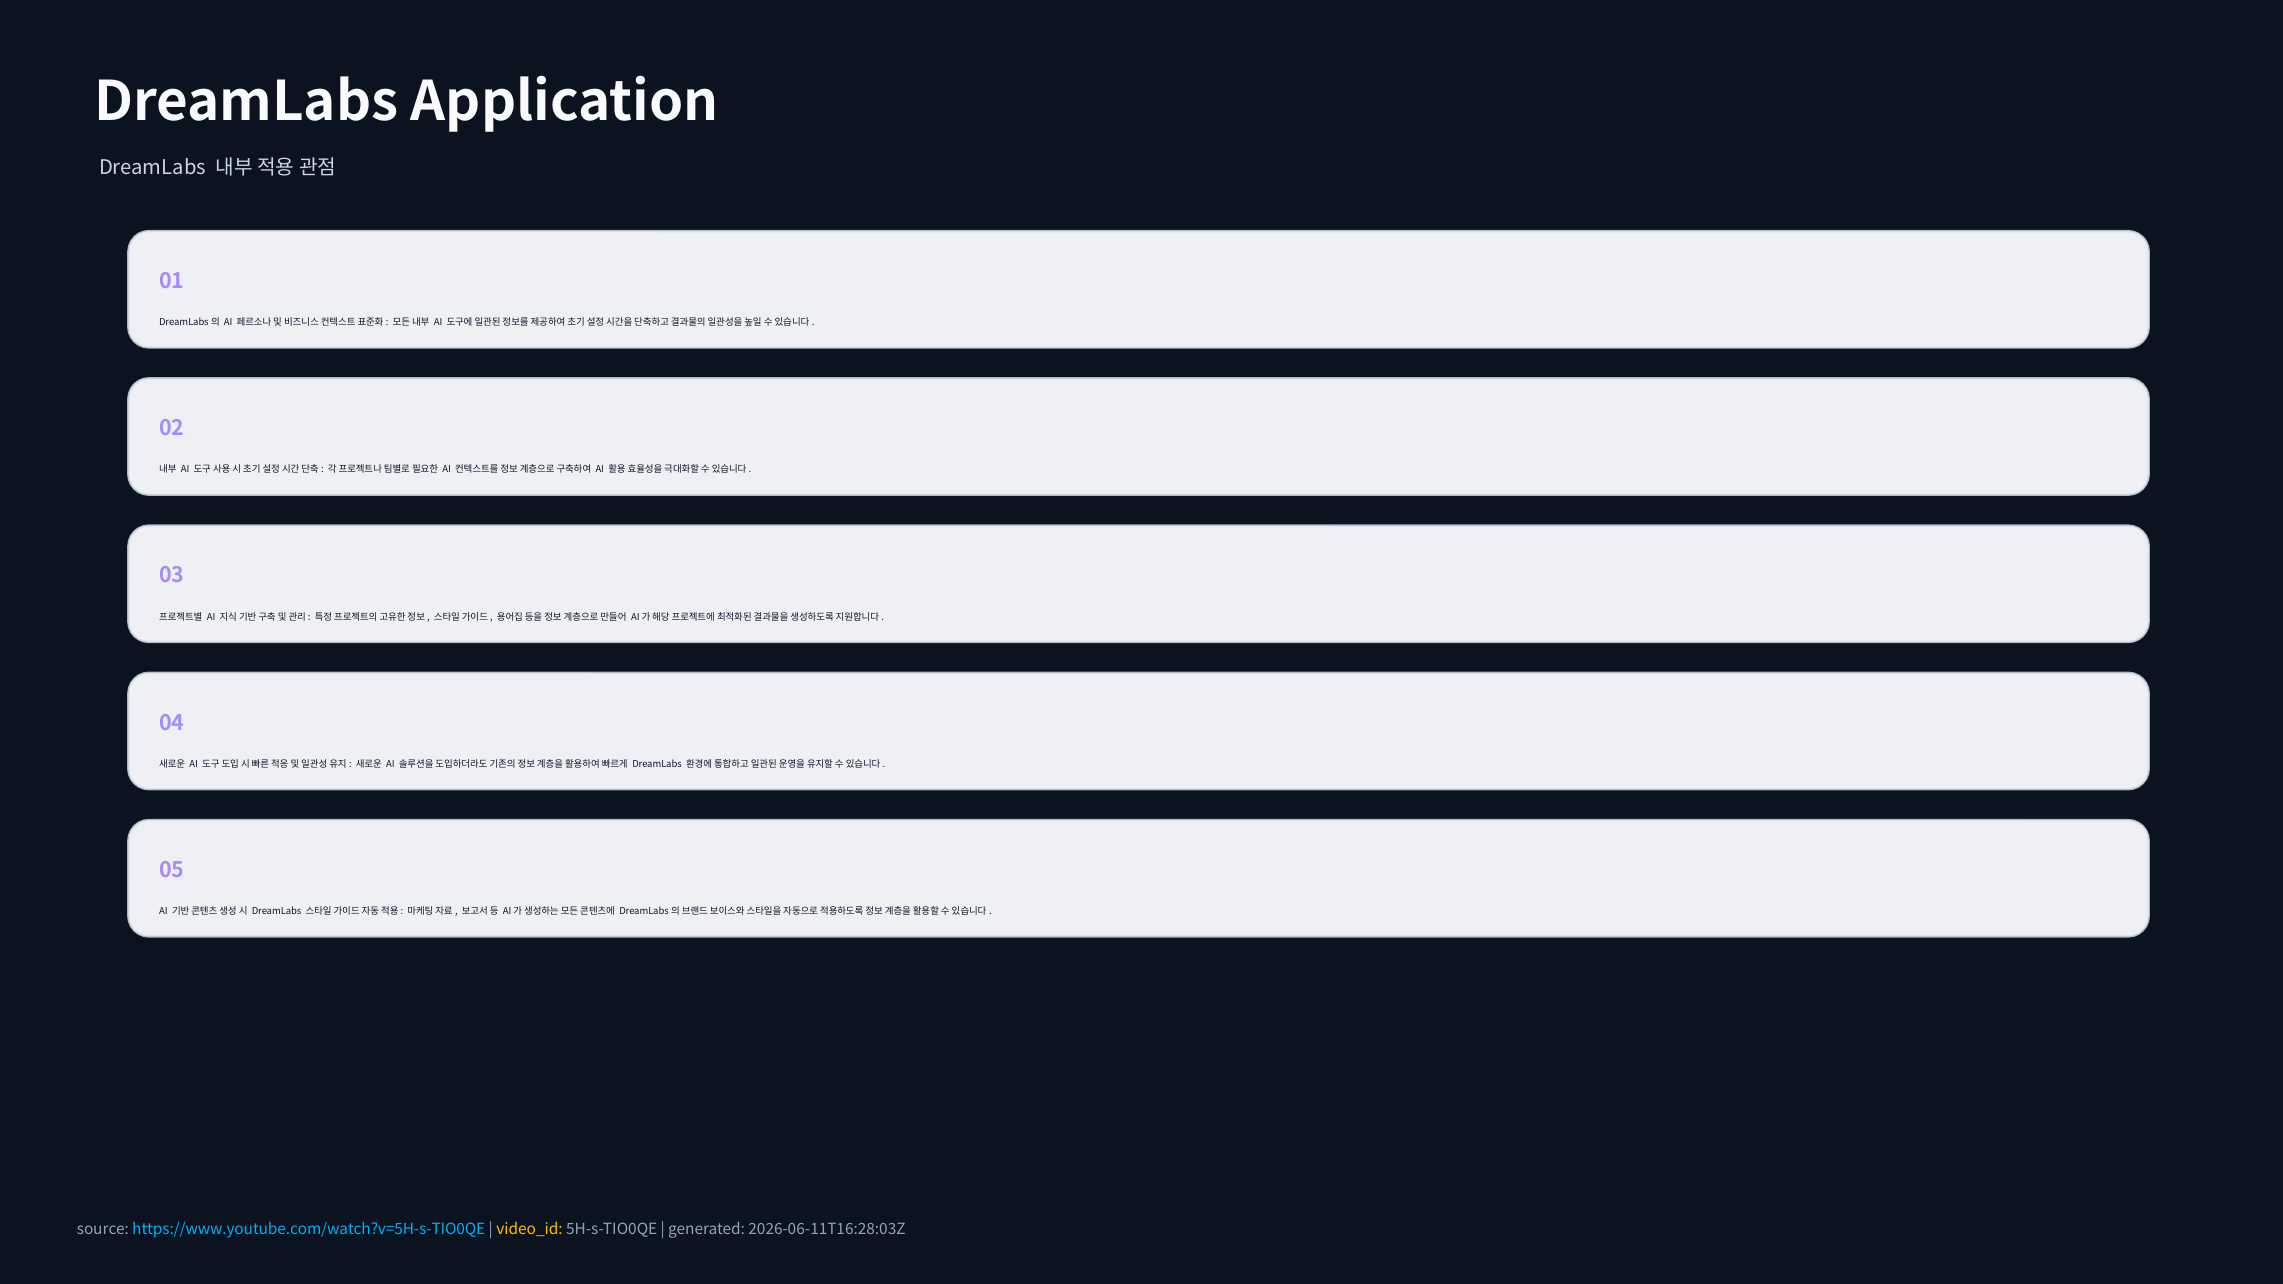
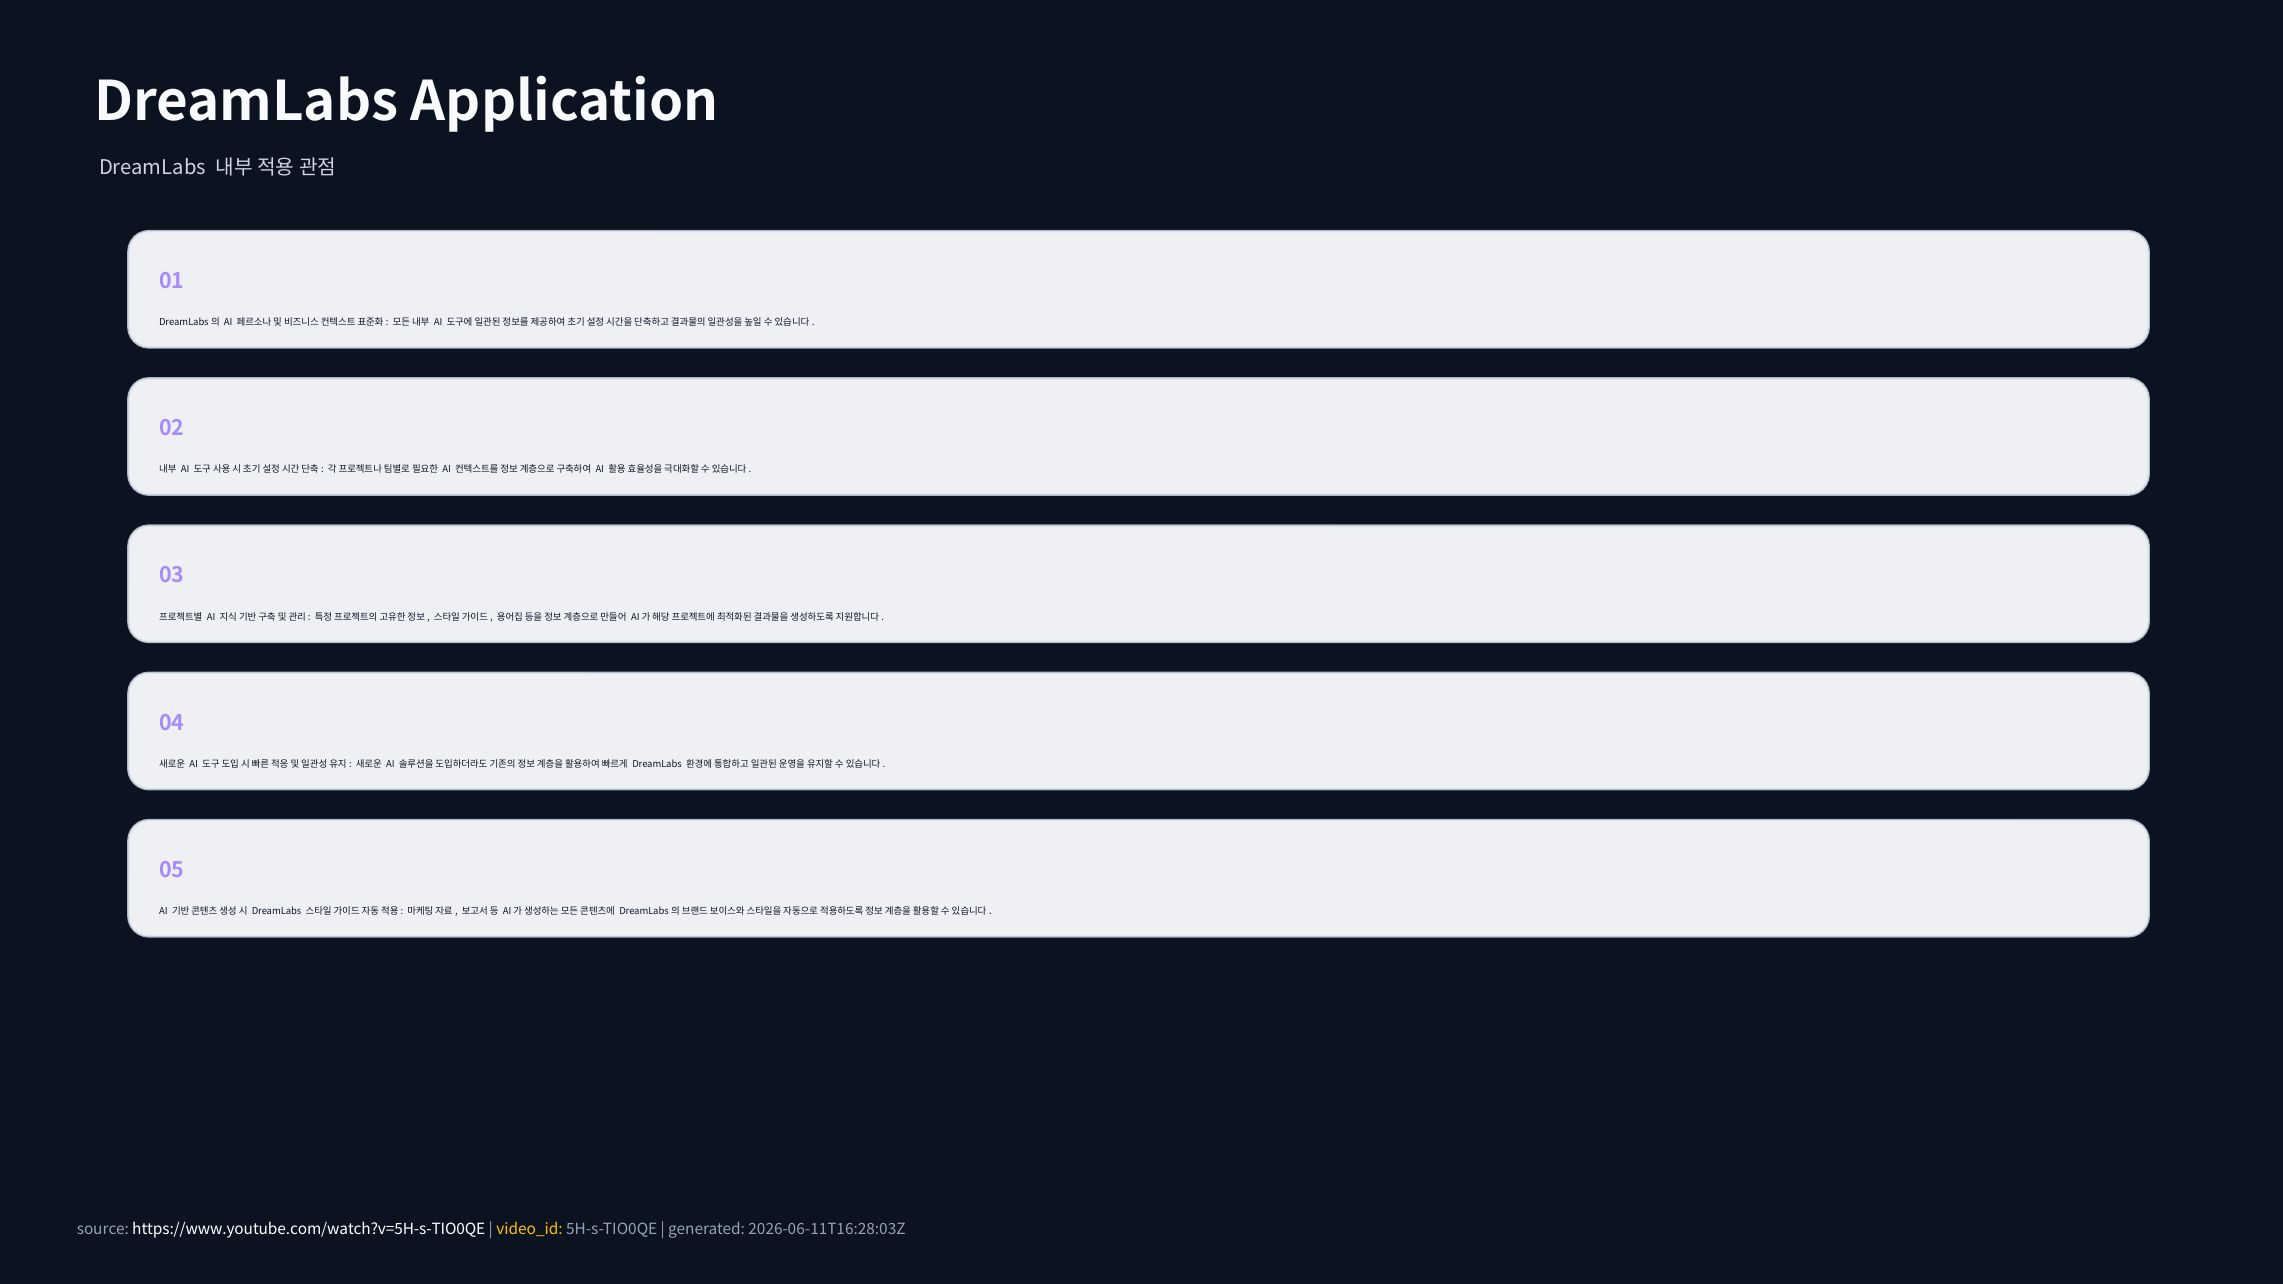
https://www.youtube.com/watch?v=5H-s-TIO0QE colour: light blue -> white
